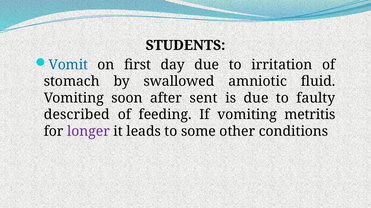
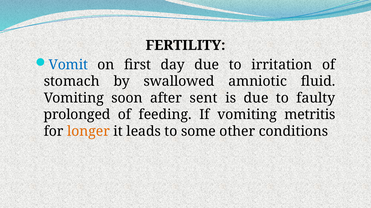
STUDENTS: STUDENTS -> FERTILITY
described: described -> prolonged
longer colour: purple -> orange
